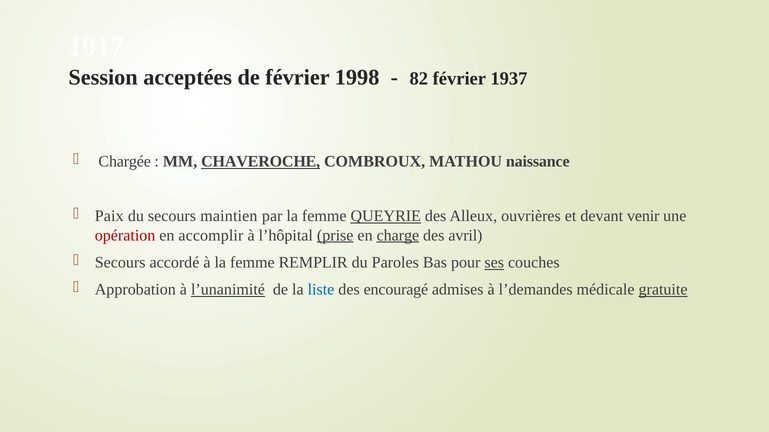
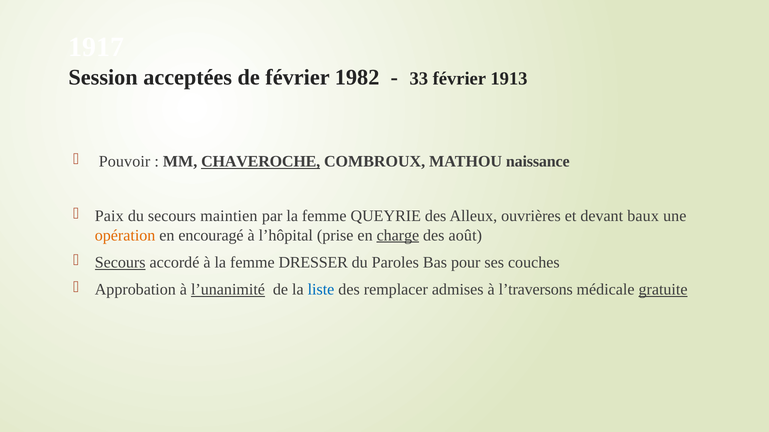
1998: 1998 -> 1982
82: 82 -> 33
1937: 1937 -> 1913
Chargée: Chargée -> Pouvoir
QUEYRIE underline: present -> none
venir: venir -> baux
opération colour: red -> orange
accomplir: accomplir -> encouragé
prise underline: present -> none
avril: avril -> août
Secours at (120, 263) underline: none -> present
REMPLIR: REMPLIR -> DRESSER
ses underline: present -> none
encouragé: encouragé -> remplacer
l’demandes: l’demandes -> l’traversons
